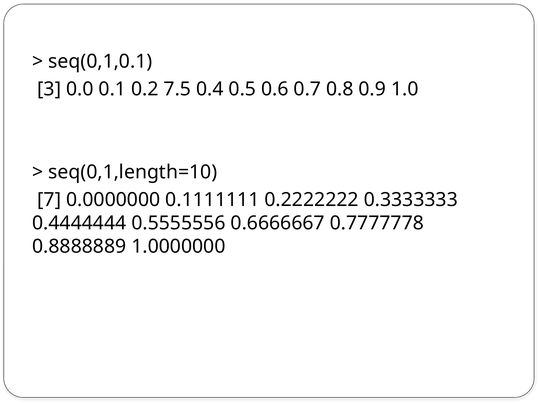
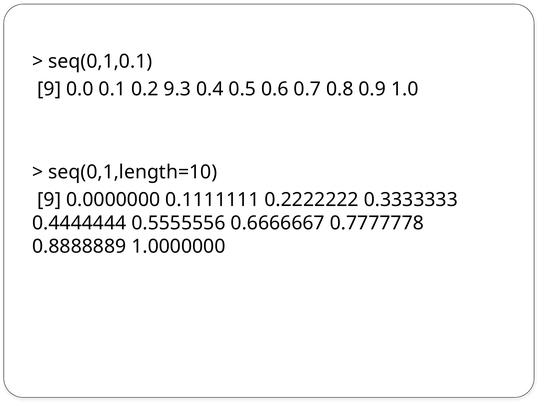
3 at (49, 89): 3 -> 9
7.5: 7.5 -> 9.3
7 at (49, 200): 7 -> 9
